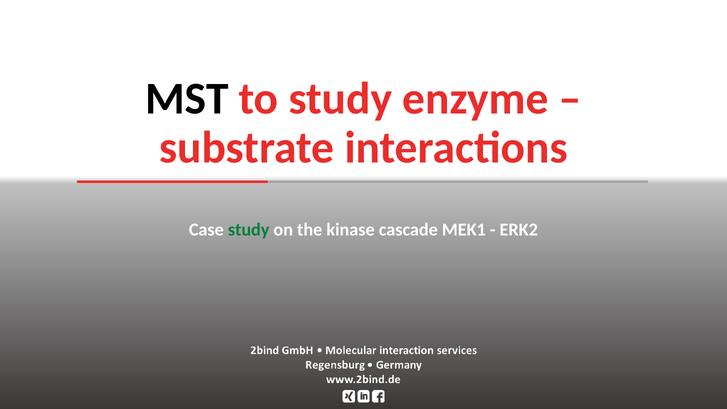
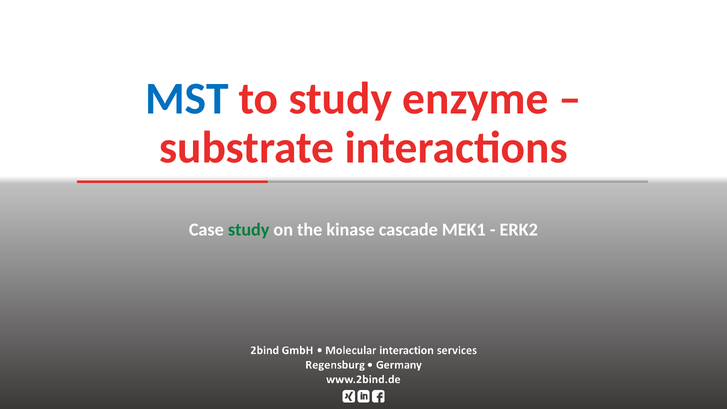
MST colour: black -> blue
